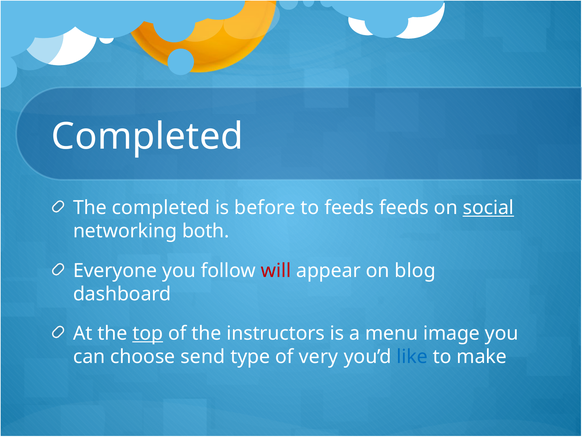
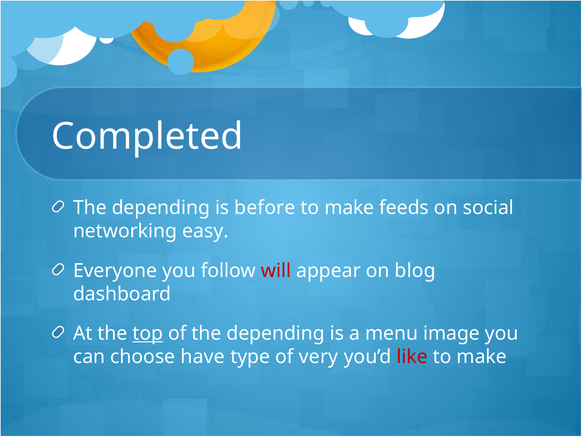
completed at (161, 208): completed -> depending
feeds at (349, 208): feeds -> make
social underline: present -> none
both: both -> easy
of the instructors: instructors -> depending
send: send -> have
like colour: blue -> red
